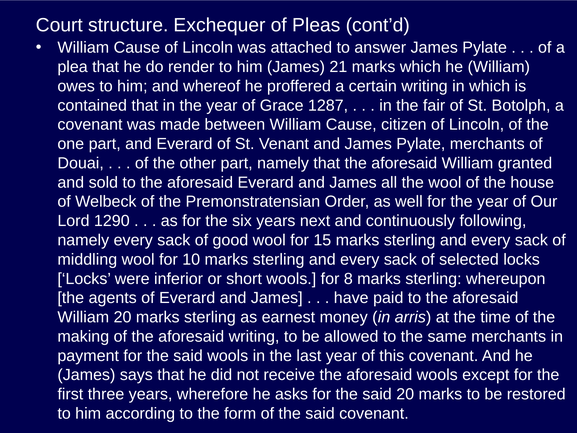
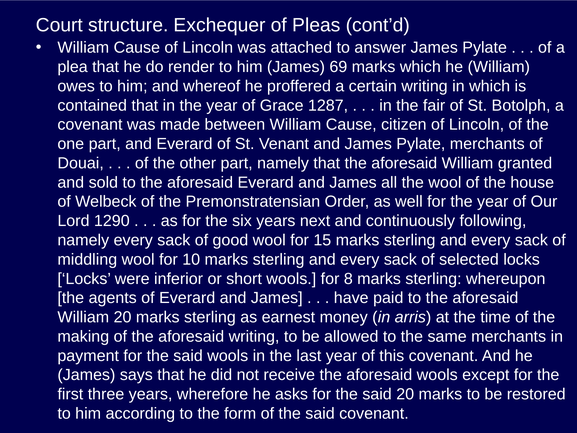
21: 21 -> 69
